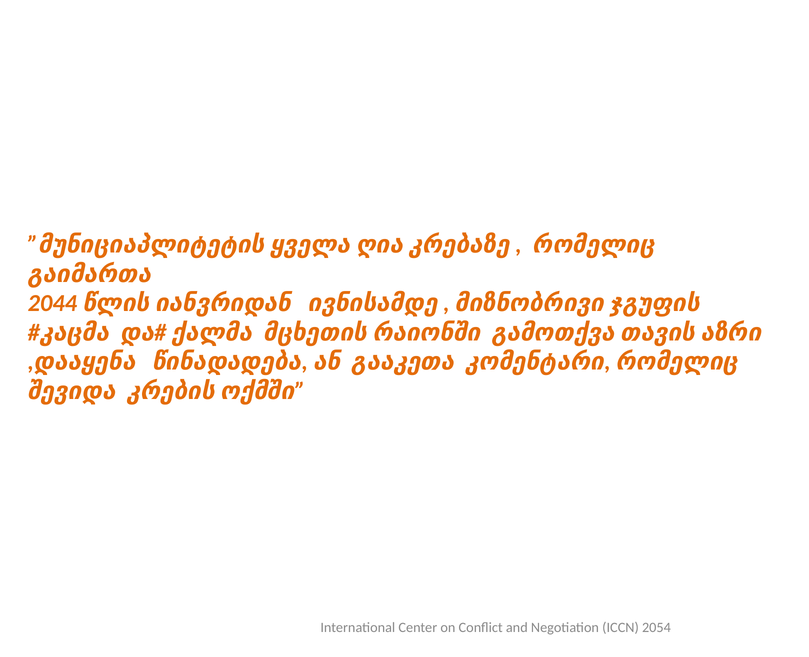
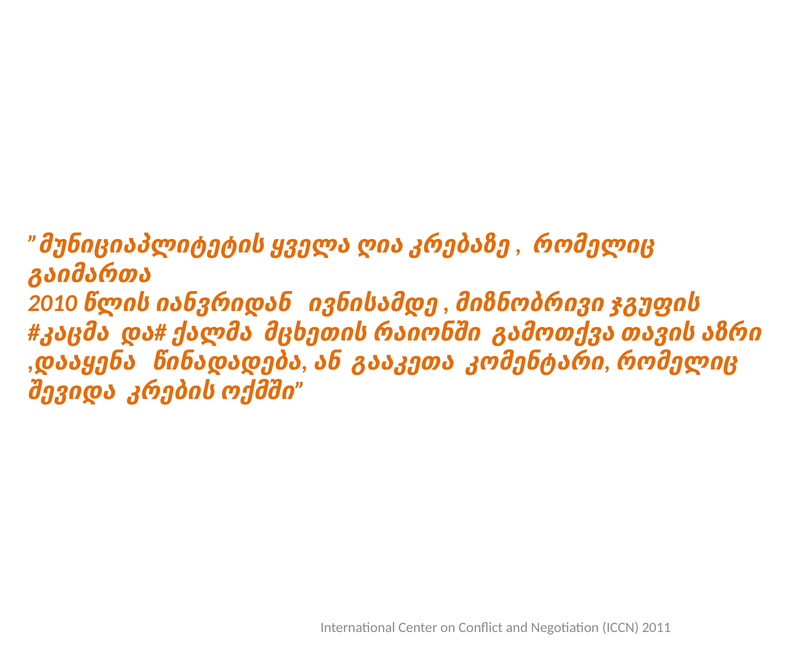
2044: 2044 -> 2010
2054: 2054 -> 2011
